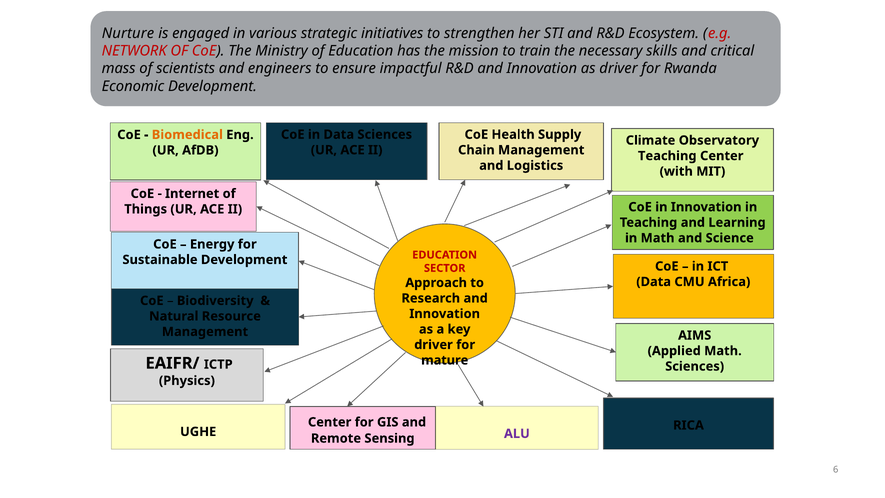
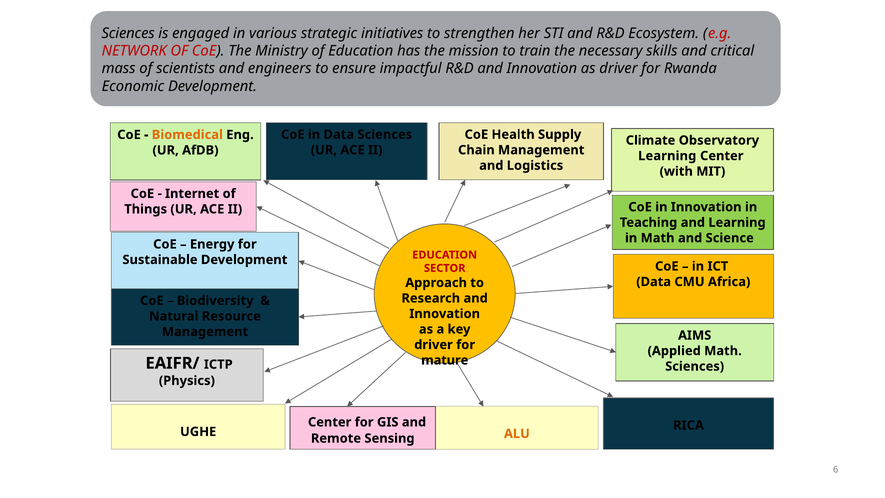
Nurture at (128, 33): Nurture -> Sciences
Teaching at (667, 156): Teaching -> Learning
ALU colour: purple -> orange
